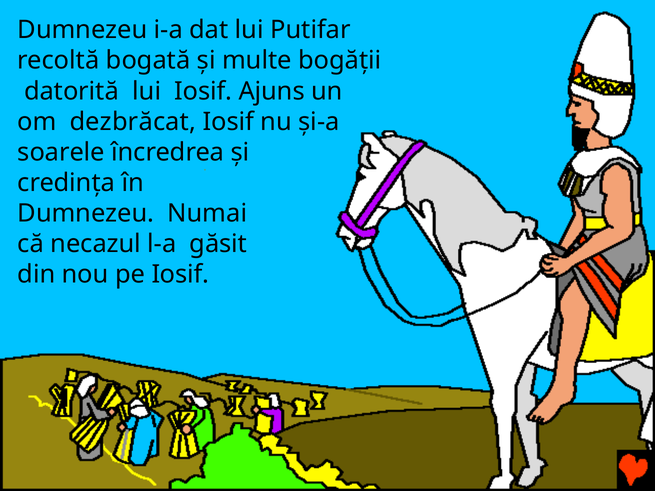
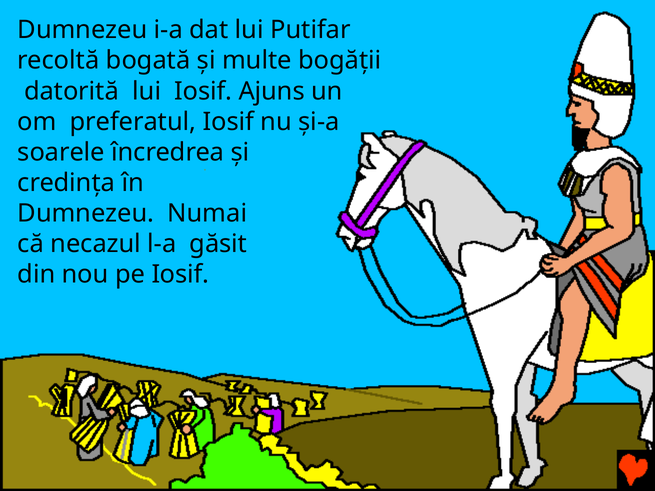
dezbrăcat: dezbrăcat -> preferatul
